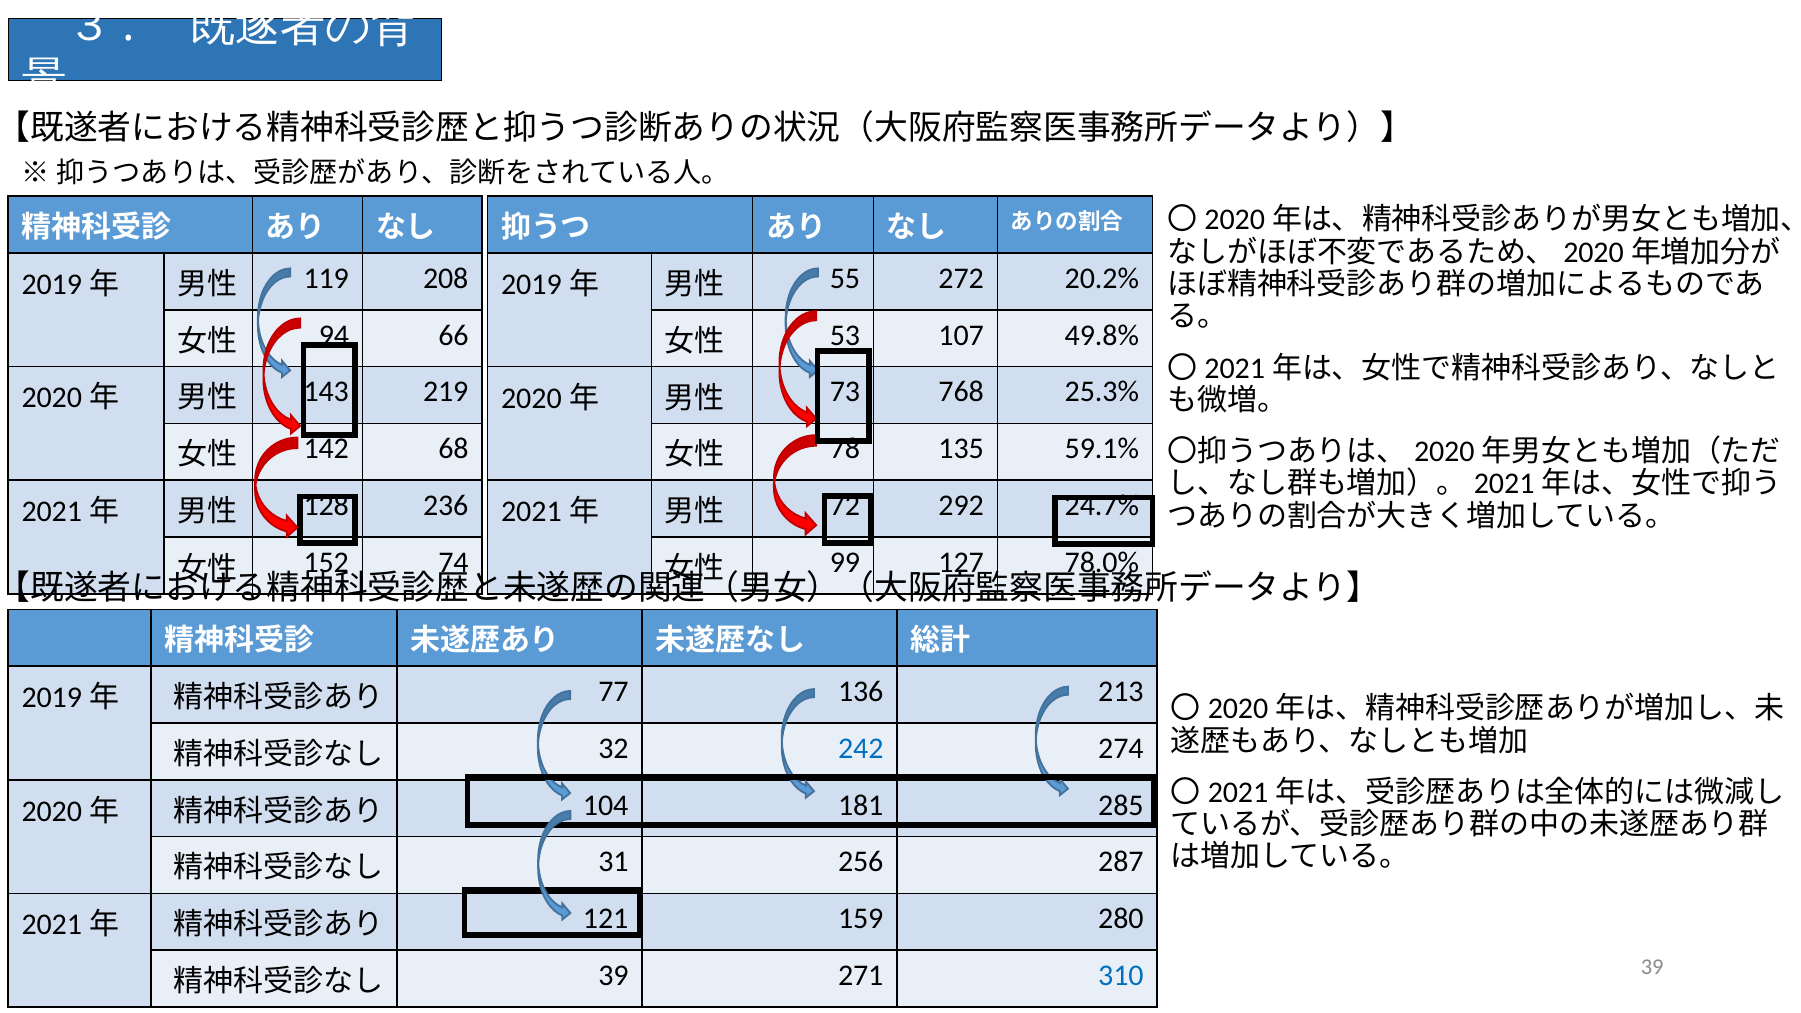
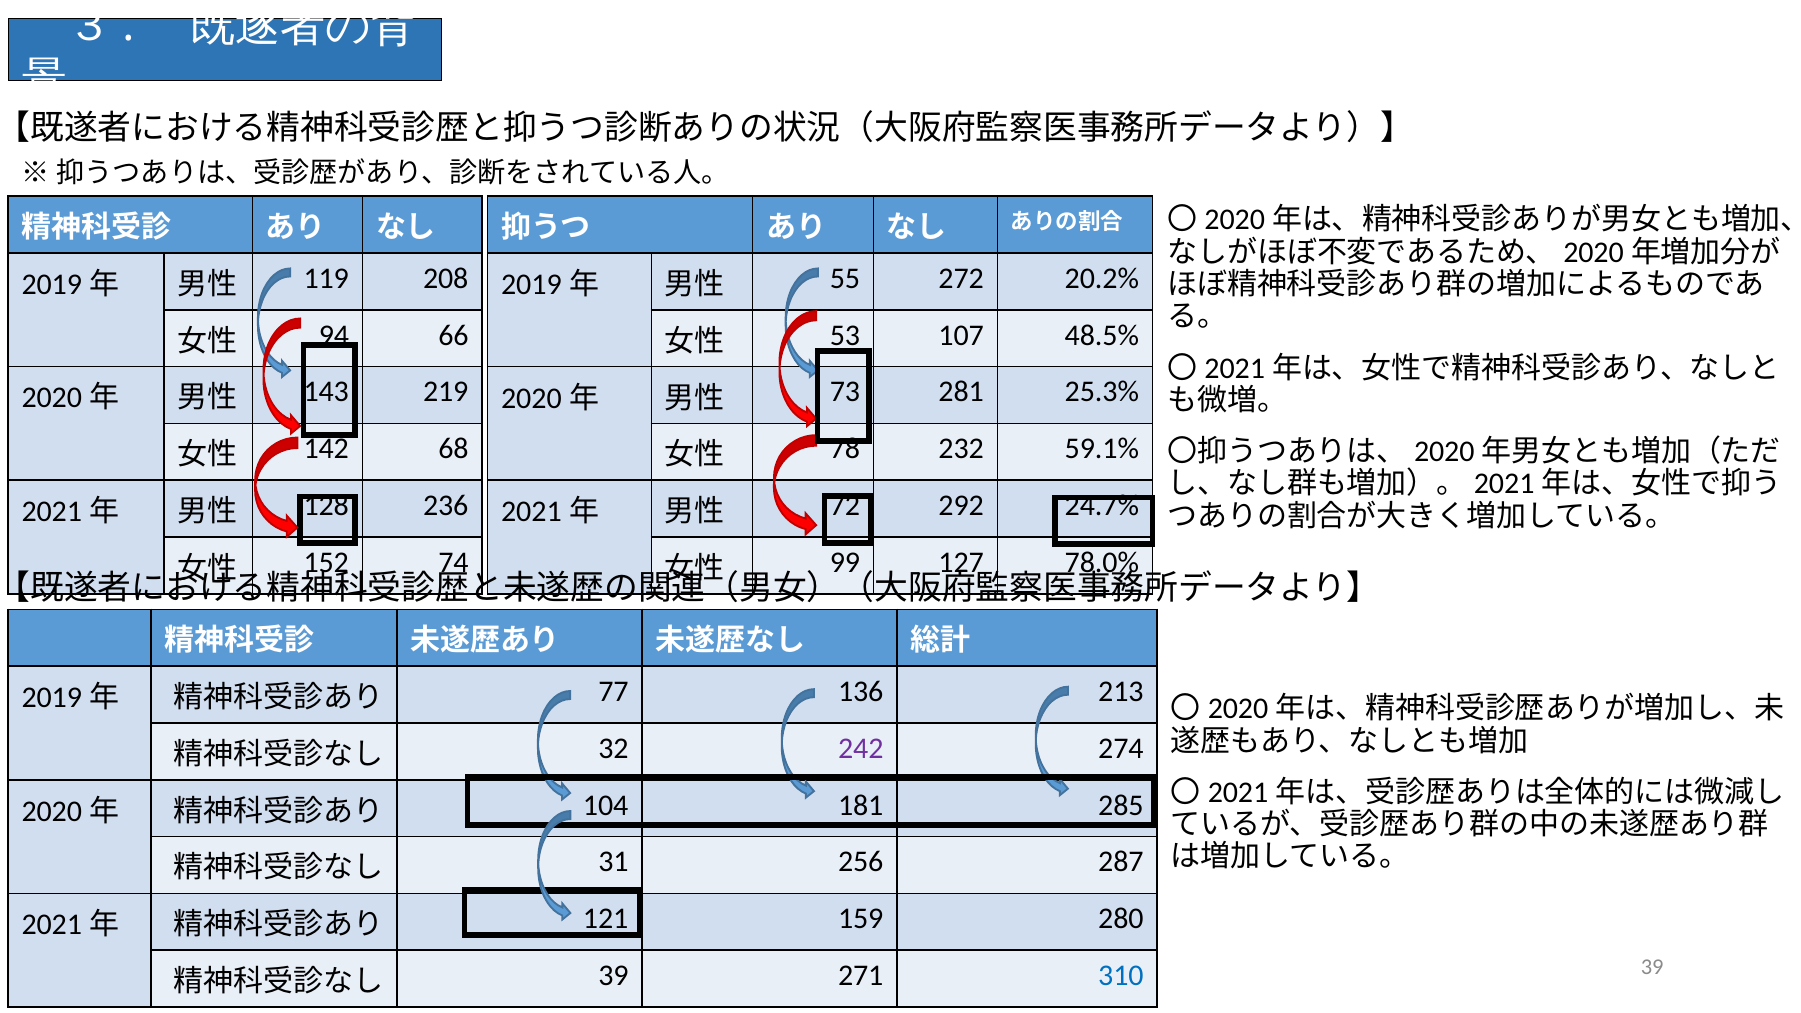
49.8%: 49.8% -> 48.5%
768: 768 -> 281
135: 135 -> 232
242 colour: blue -> purple
